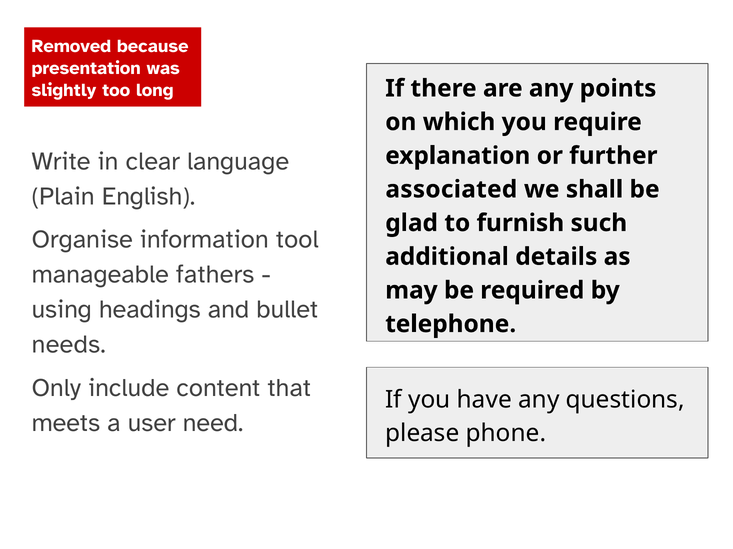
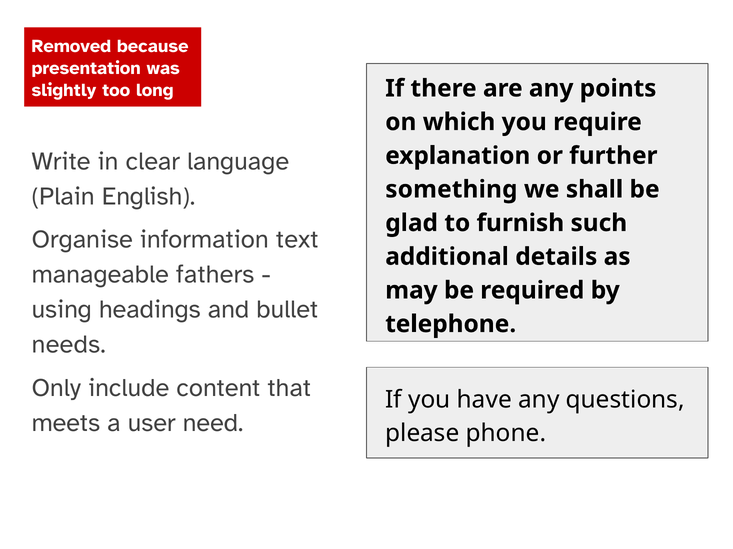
associated: associated -> something
tool: tool -> text
